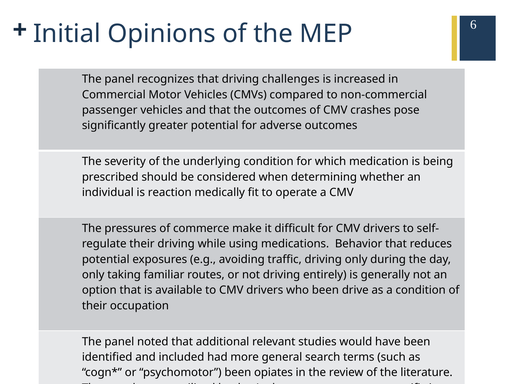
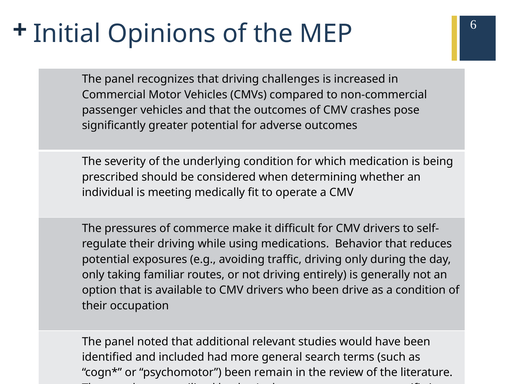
reaction: reaction -> meeting
opiates: opiates -> remain
